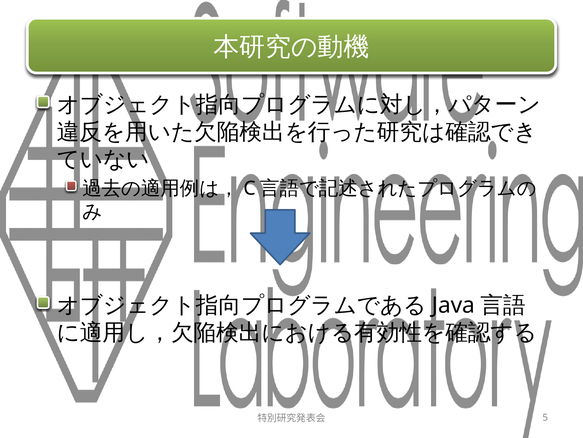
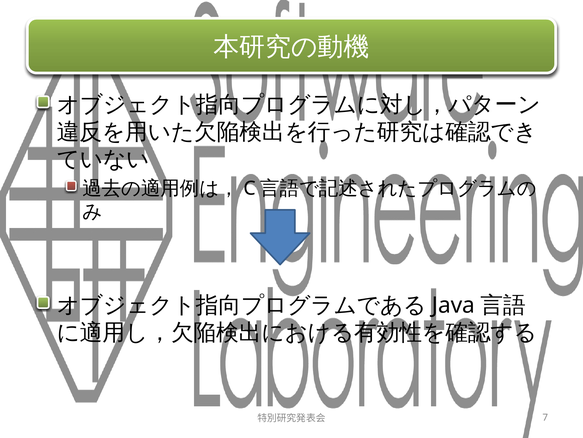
5: 5 -> 7
